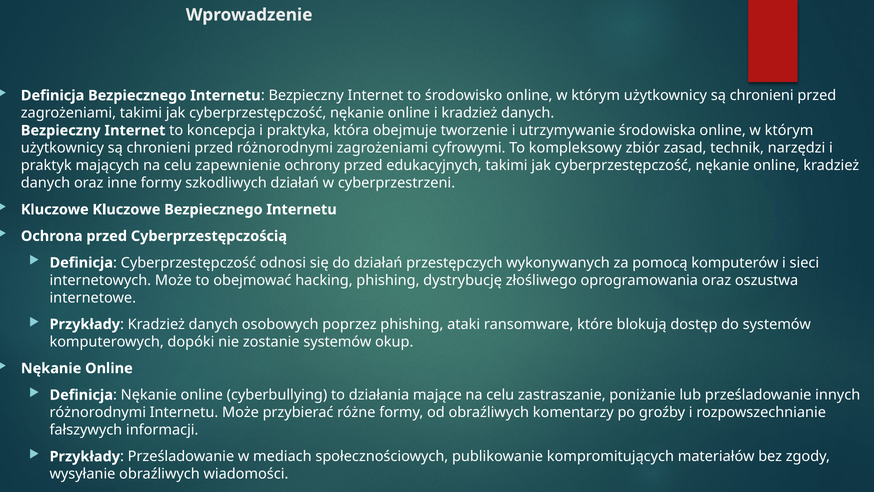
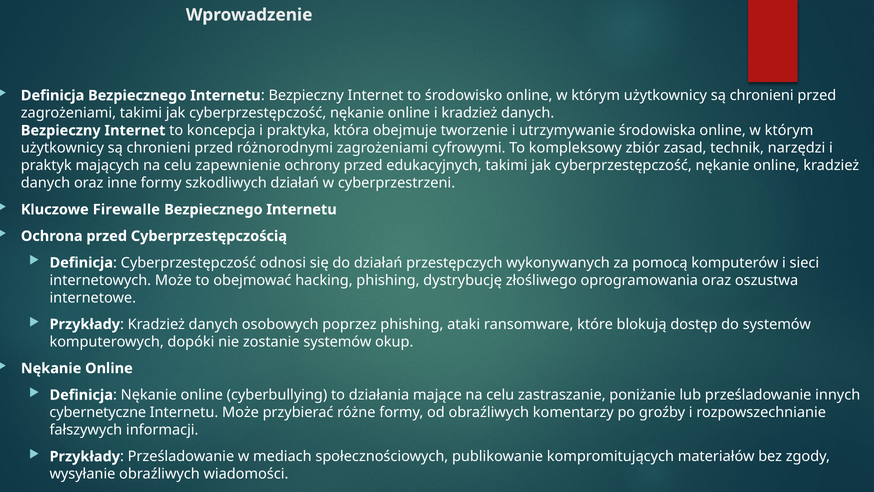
Kluczowe Kluczowe: Kluczowe -> Firewalle
różnorodnymi at (98, 412): różnorodnymi -> cybernetyczne
